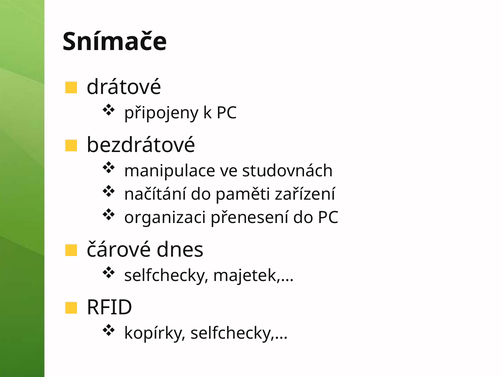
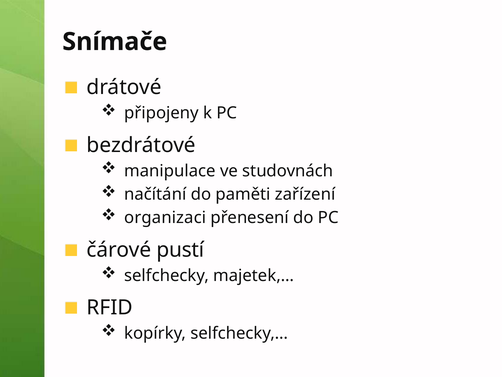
dnes: dnes -> pustí
